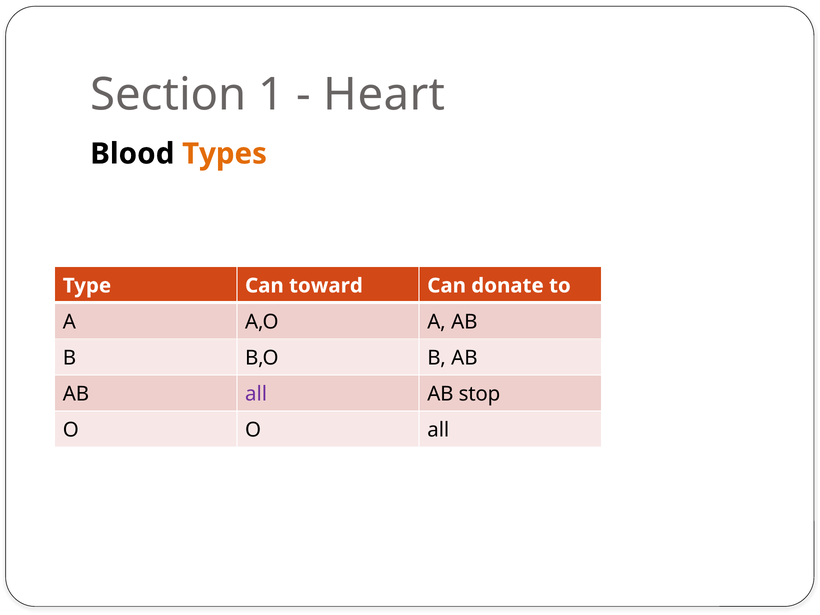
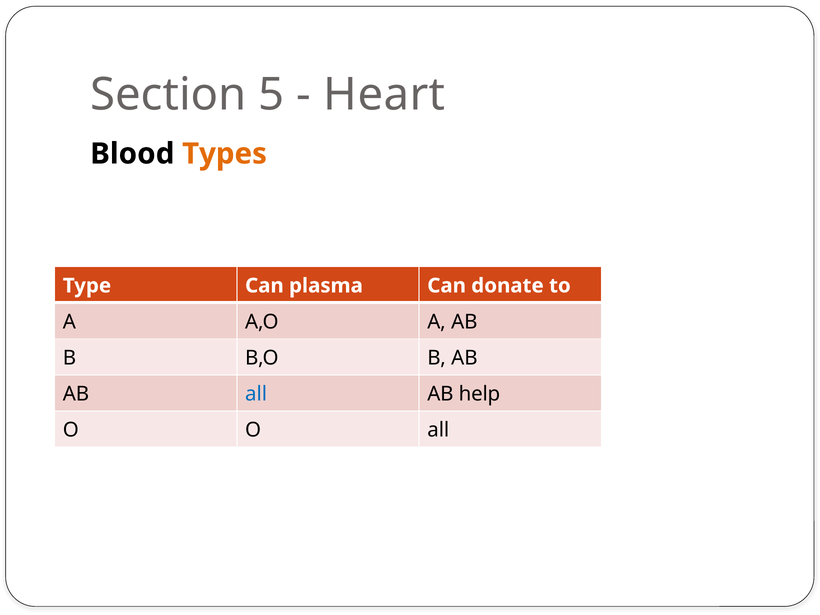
1: 1 -> 5
toward: toward -> plasma
all at (256, 394) colour: purple -> blue
stop: stop -> help
